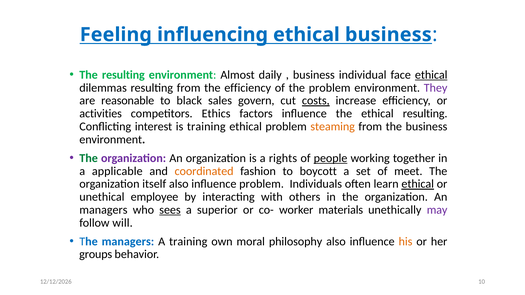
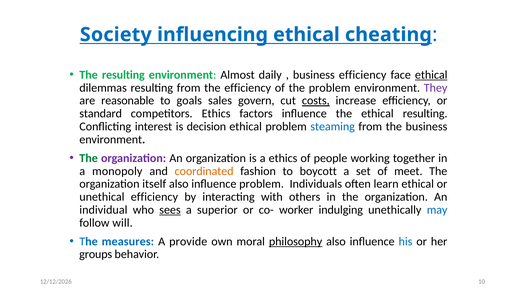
Feeling: Feeling -> Society
ethical business: business -> cheating
business individual: individual -> efficiency
black: black -> goals
activities: activities -> standard
is training: training -> decision
steaming colour: orange -> blue
a rights: rights -> ethics
people underline: present -> none
applicable: applicable -> monopoly
ethical at (418, 184) underline: present -> none
unethical employee: employee -> efficiency
managers at (103, 210): managers -> individual
materials: materials -> indulging
may colour: purple -> blue
The managers: managers -> measures
A training: training -> provide
philosophy underline: none -> present
his colour: orange -> blue
